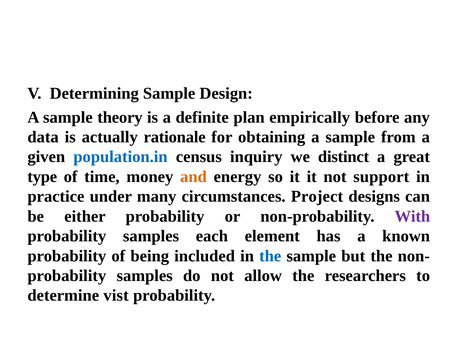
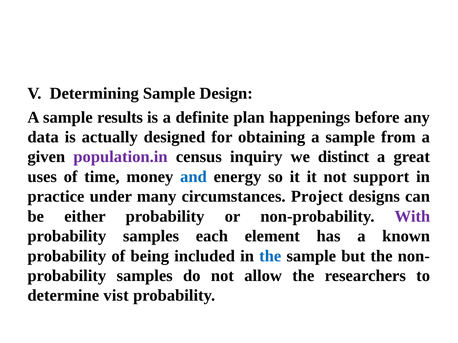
theory: theory -> results
empirically: empirically -> happenings
rationale: rationale -> designed
population.in colour: blue -> purple
type: type -> uses
and colour: orange -> blue
